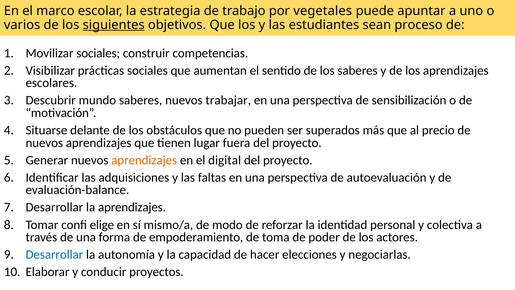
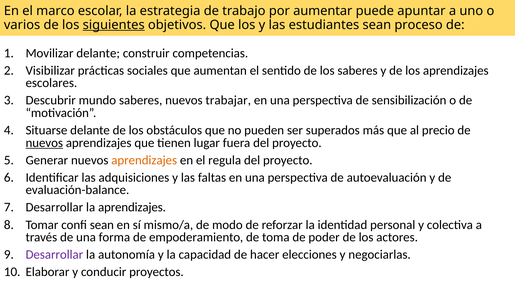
vegetales: vegetales -> aumentar
Movilizar sociales: sociales -> delante
nuevos at (44, 143) underline: none -> present
digital: digital -> regula
confi elige: elige -> sean
Desarrollar at (54, 254) colour: blue -> purple
